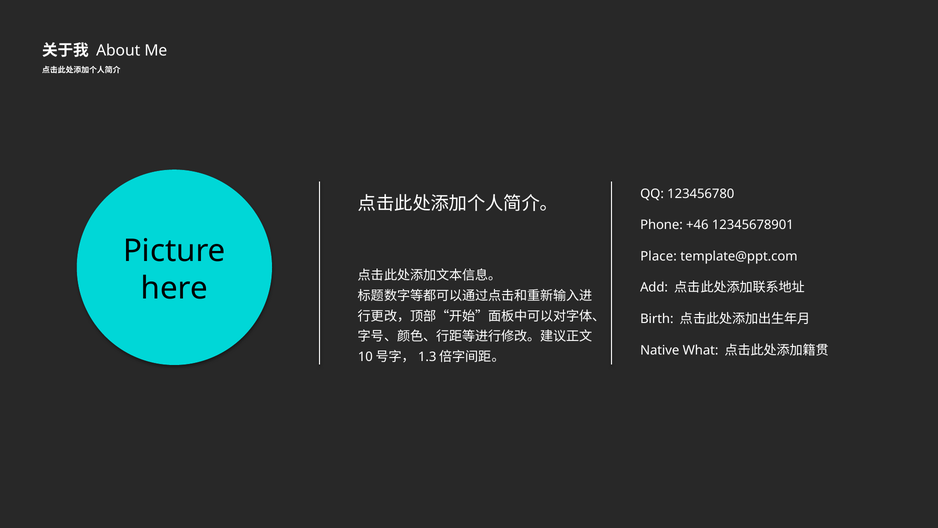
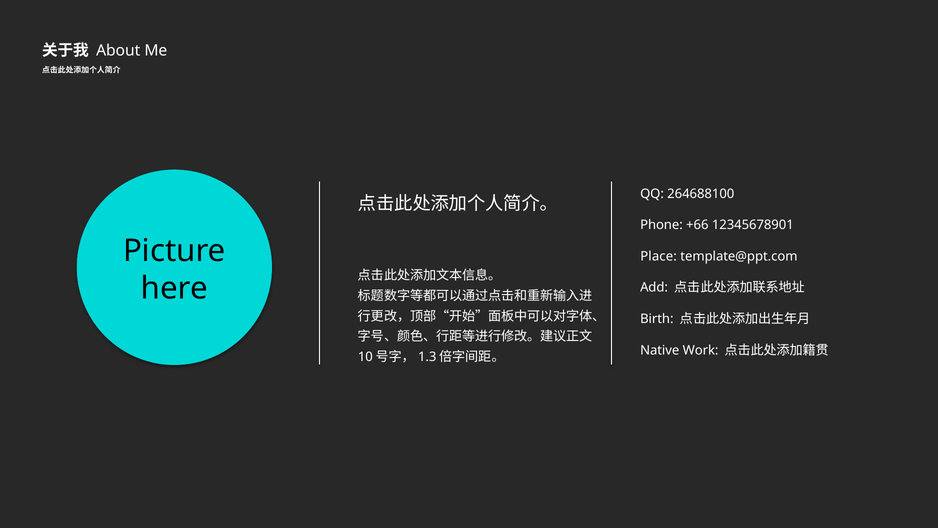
123456780: 123456780 -> 264688100
+46: +46 -> +66
What: What -> Work
